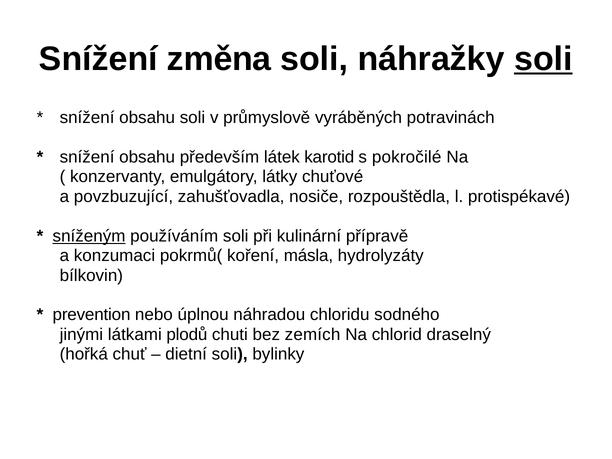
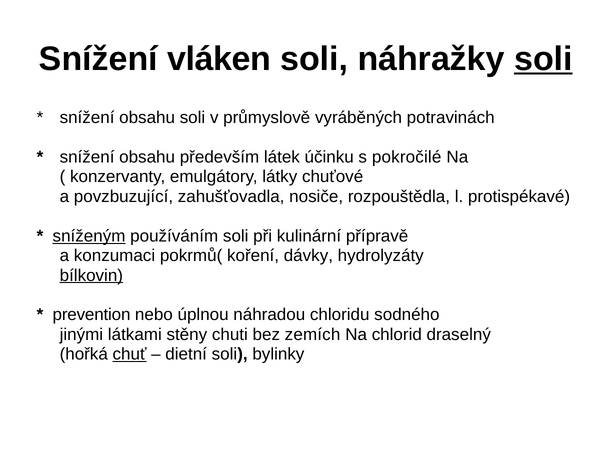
změna: změna -> vláken
karotid: karotid -> účinku
másla: másla -> dávky
bílkovin underline: none -> present
plodů: plodů -> stěny
chuť underline: none -> present
